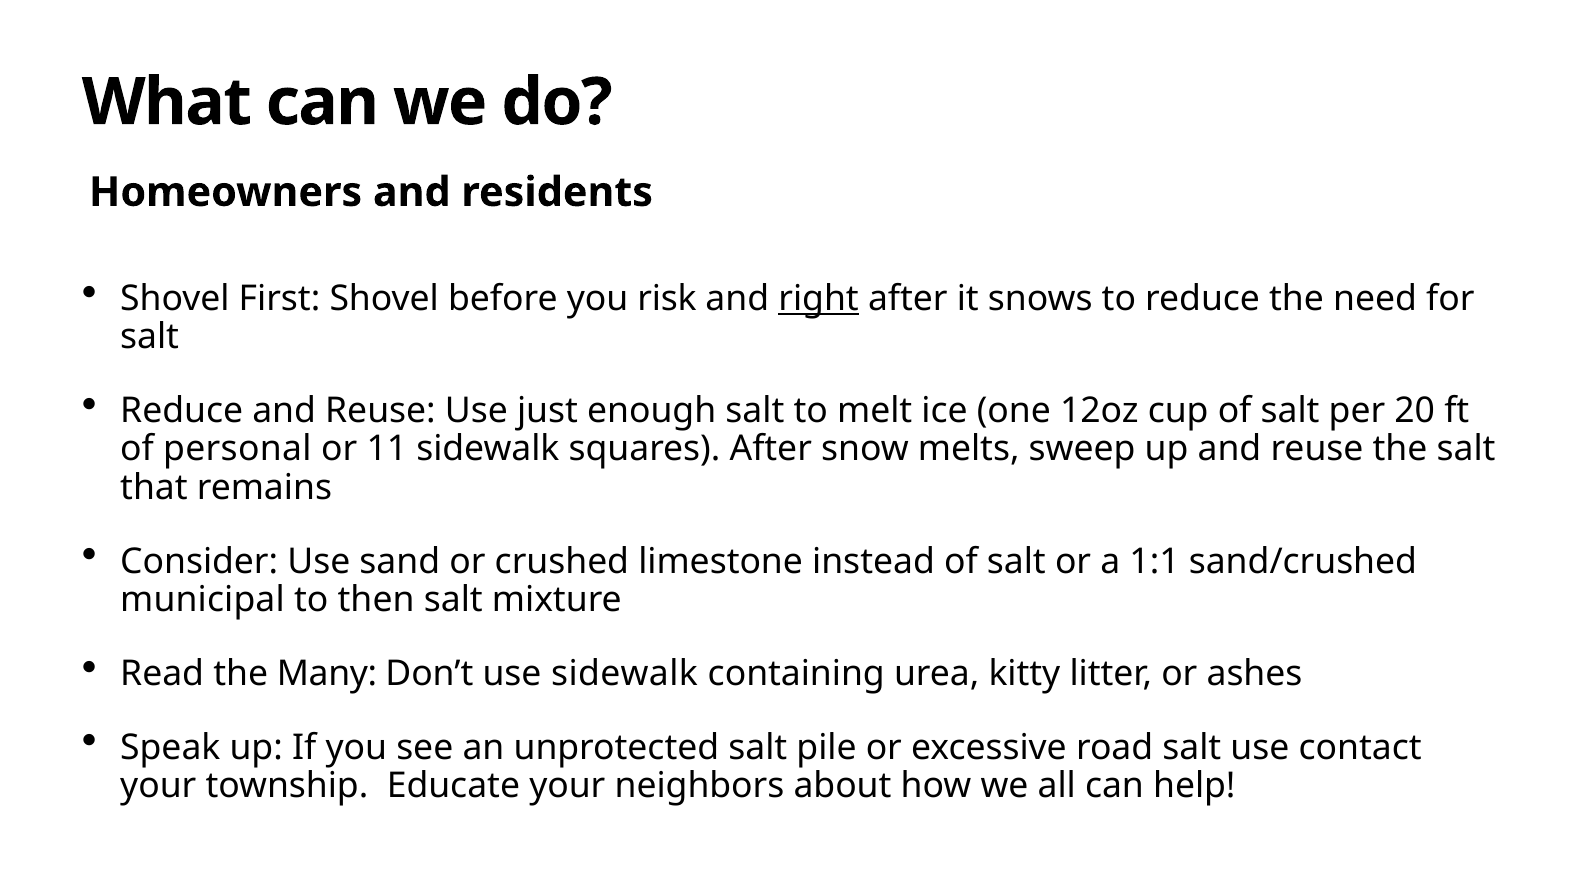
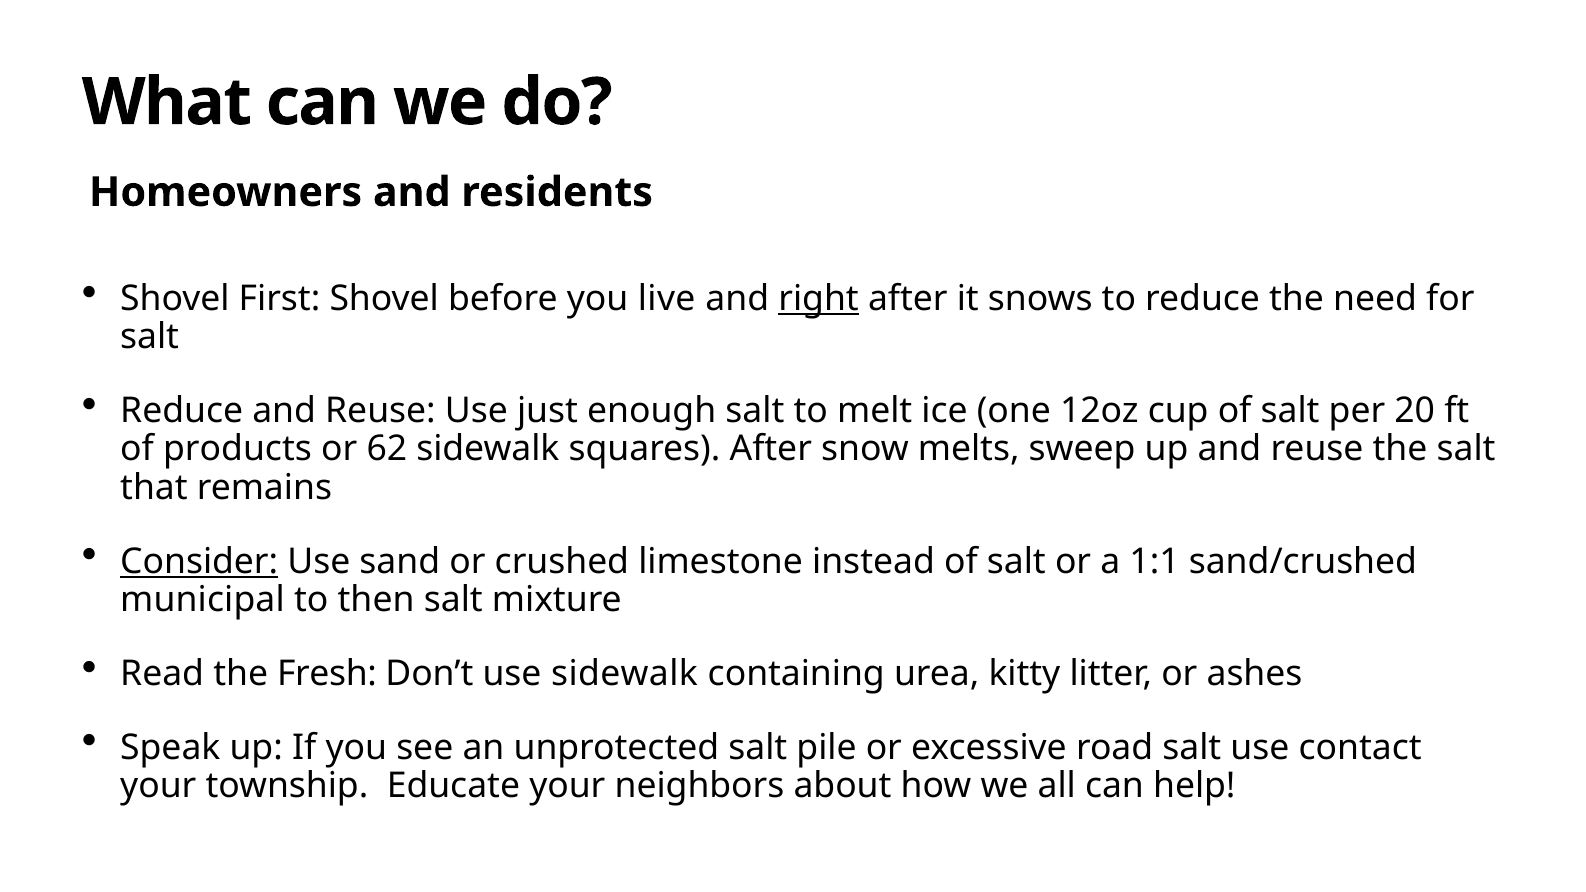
risk: risk -> live
personal: personal -> products
11: 11 -> 62
Consider underline: none -> present
Many: Many -> Fresh
